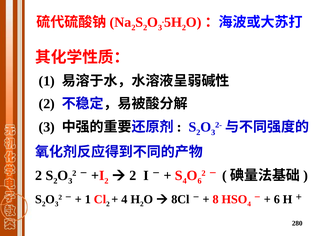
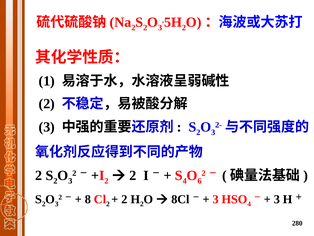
1 at (88, 199): 1 -> 8
4 at (125, 199): 4 -> 2
8 at (216, 199): 8 -> 3
6 at (277, 199): 6 -> 3
